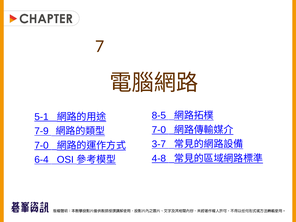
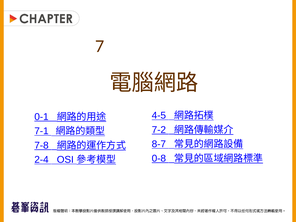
8-5: 8-5 -> 4-5
5-1: 5-1 -> 0-1
7-0 at (159, 130): 7-0 -> 7-2
7-9: 7-9 -> 7-1
3-7: 3-7 -> 8-7
7-0 at (41, 145): 7-0 -> 7-8
4-8: 4-8 -> 0-8
6-4: 6-4 -> 2-4
